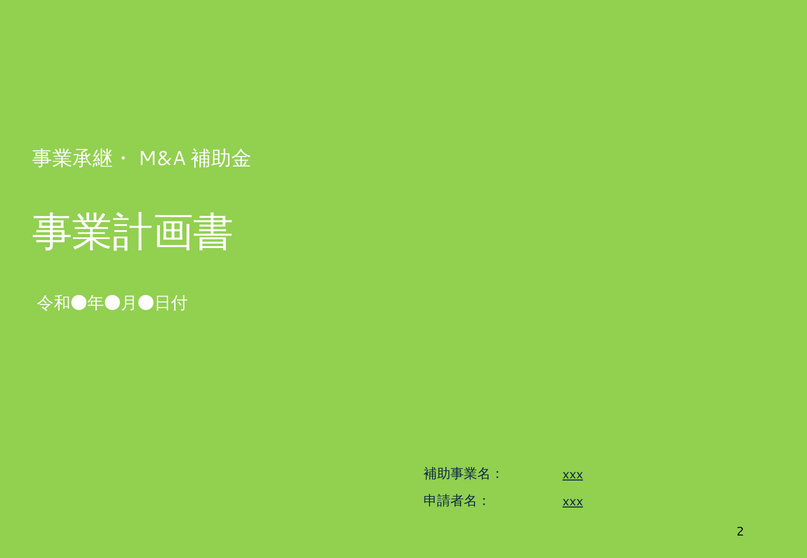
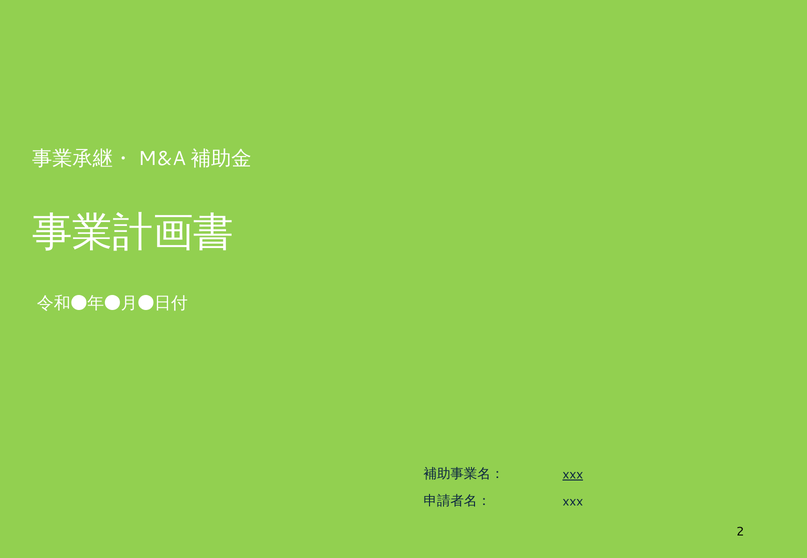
xxx at (573, 502) underline: present -> none
